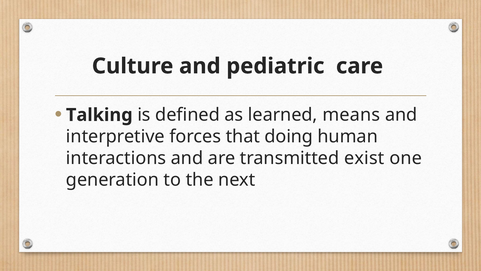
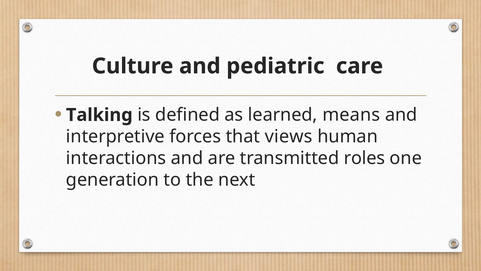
doing: doing -> views
exist: exist -> roles
